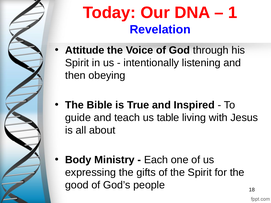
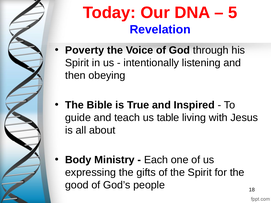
1: 1 -> 5
Attitude: Attitude -> Poverty
